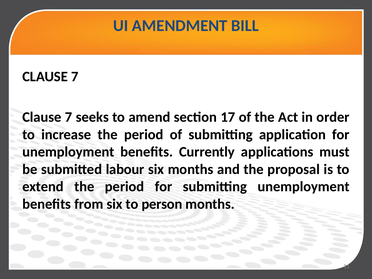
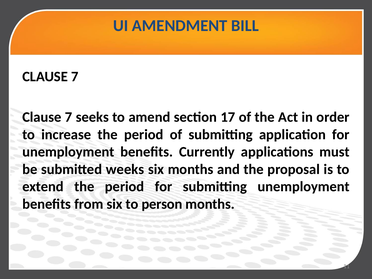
labour: labour -> weeks
